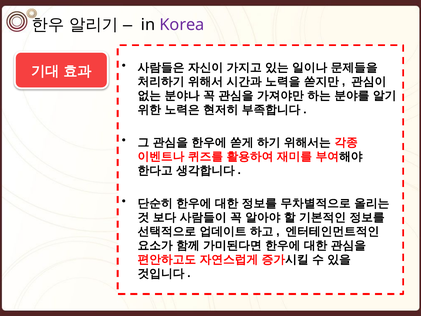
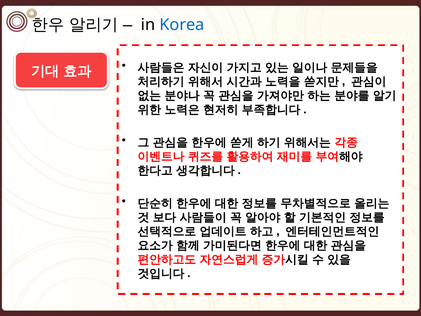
Korea colour: purple -> blue
